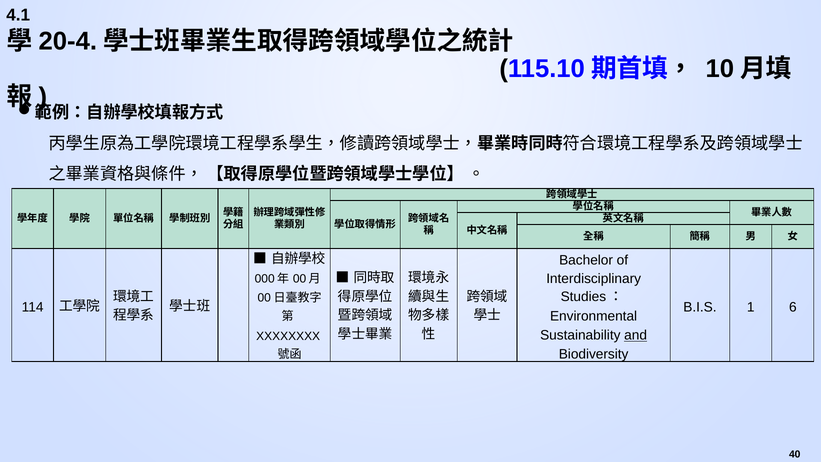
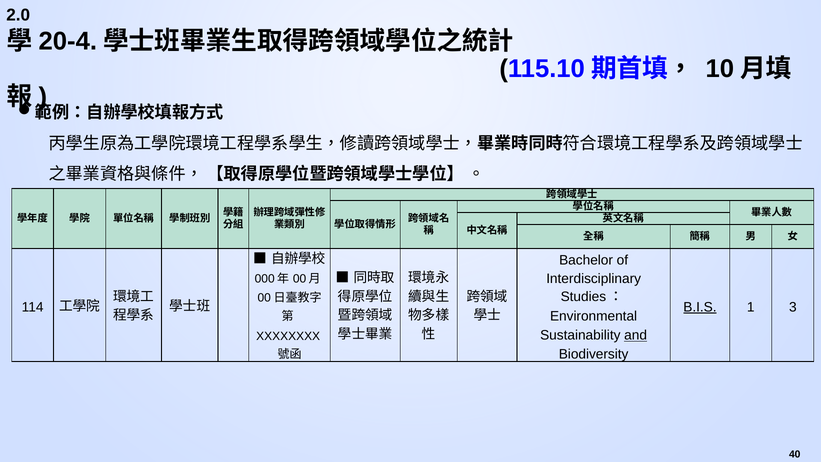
4.1: 4.1 -> 2.0
B.I.S underline: none -> present
6: 6 -> 3
